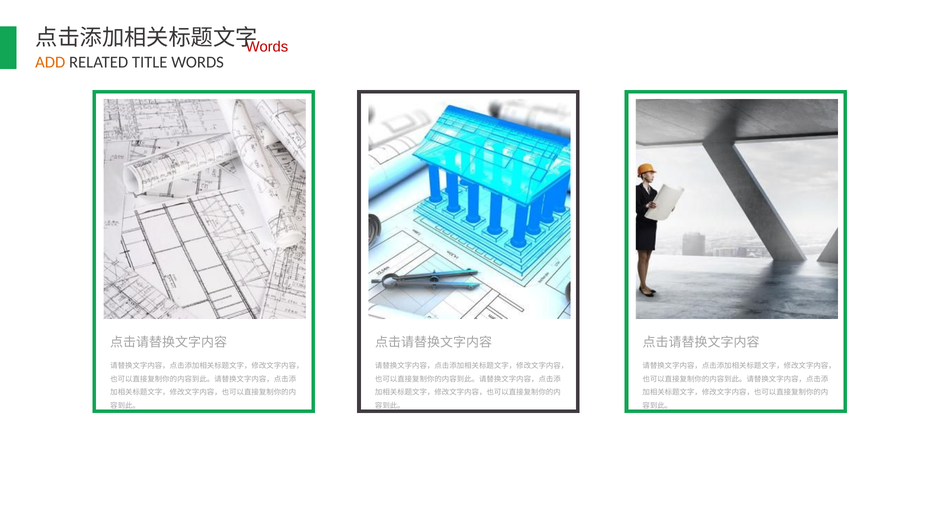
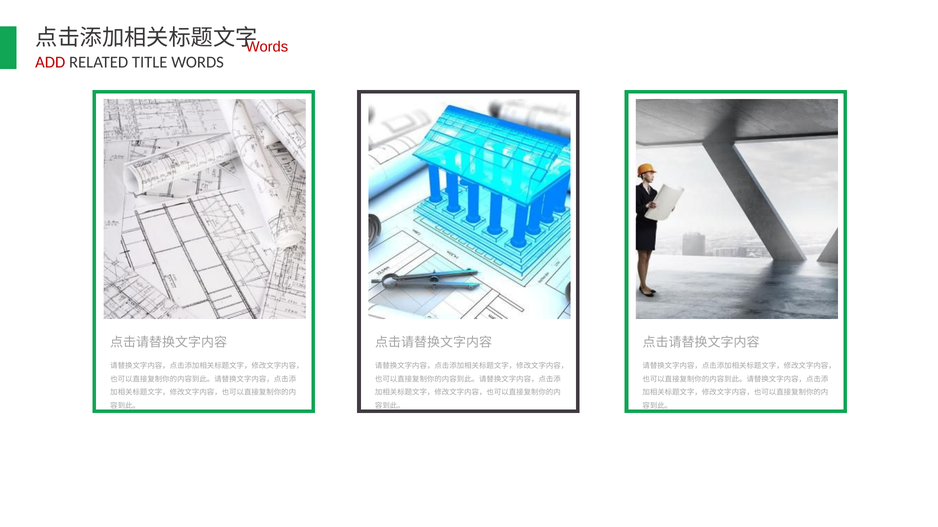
ADD at (50, 62) colour: orange -> red
